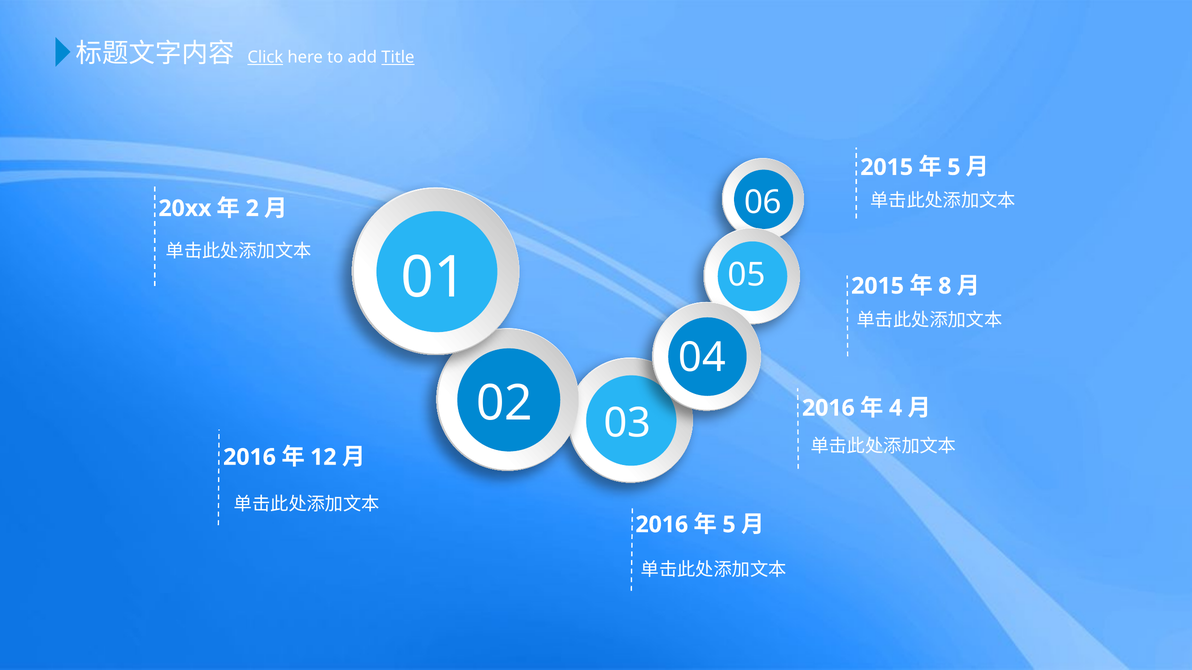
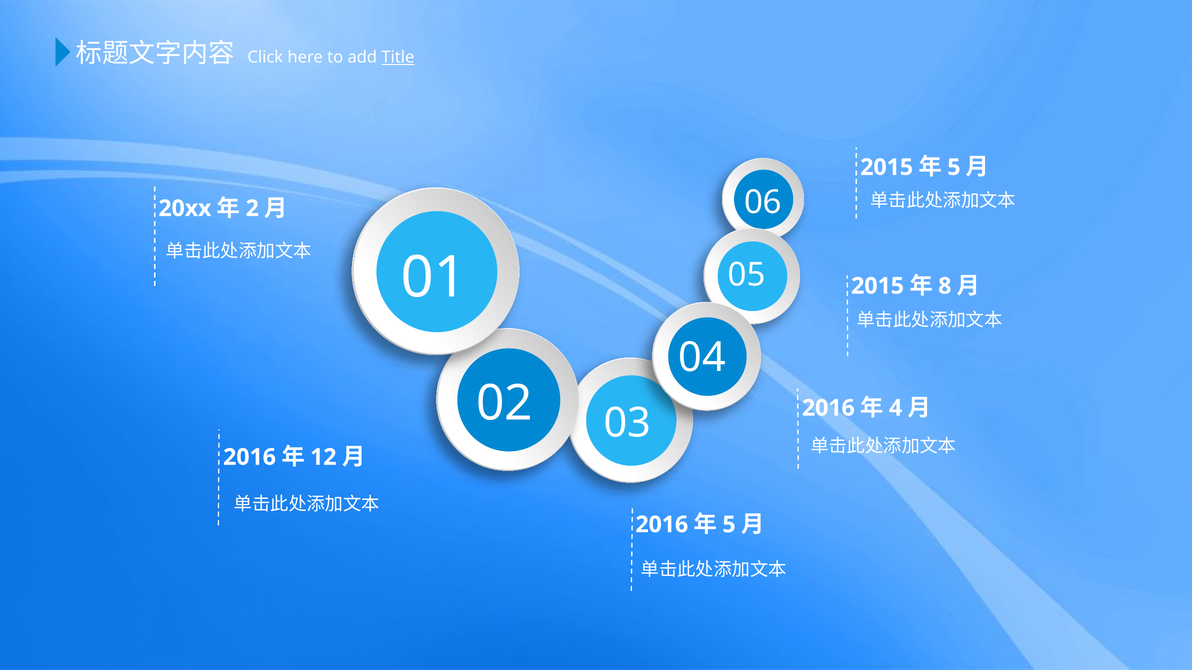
Click underline: present -> none
